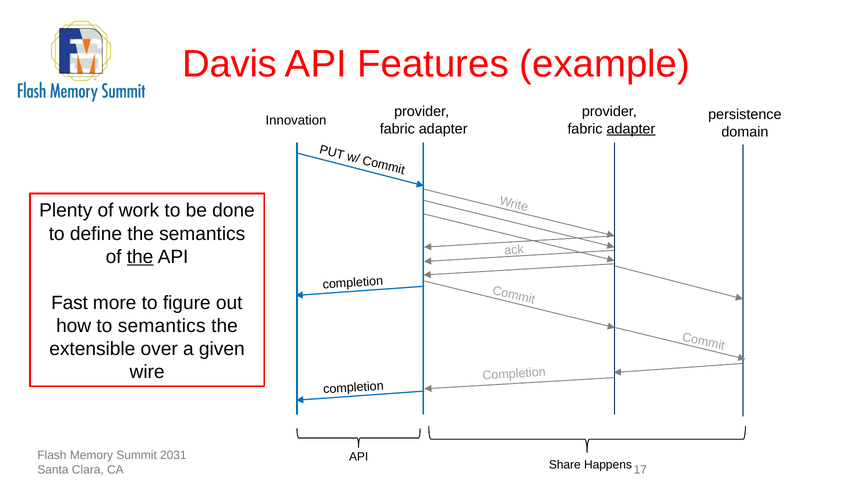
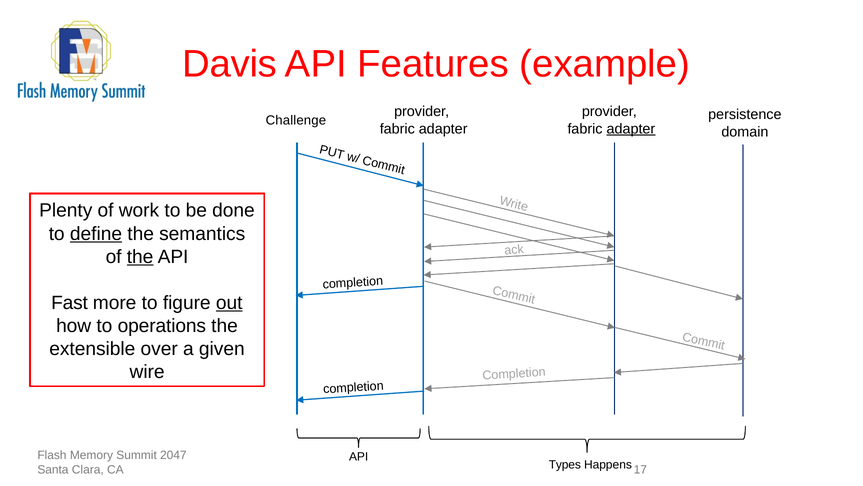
Innovation: Innovation -> Challenge
define underline: none -> present
out underline: none -> present
to semantics: semantics -> operations
2031: 2031 -> 2047
Share: Share -> Types
